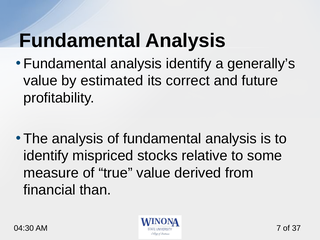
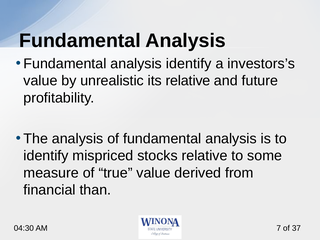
generally’s: generally’s -> investors’s
estimated: estimated -> unrealistic
its correct: correct -> relative
